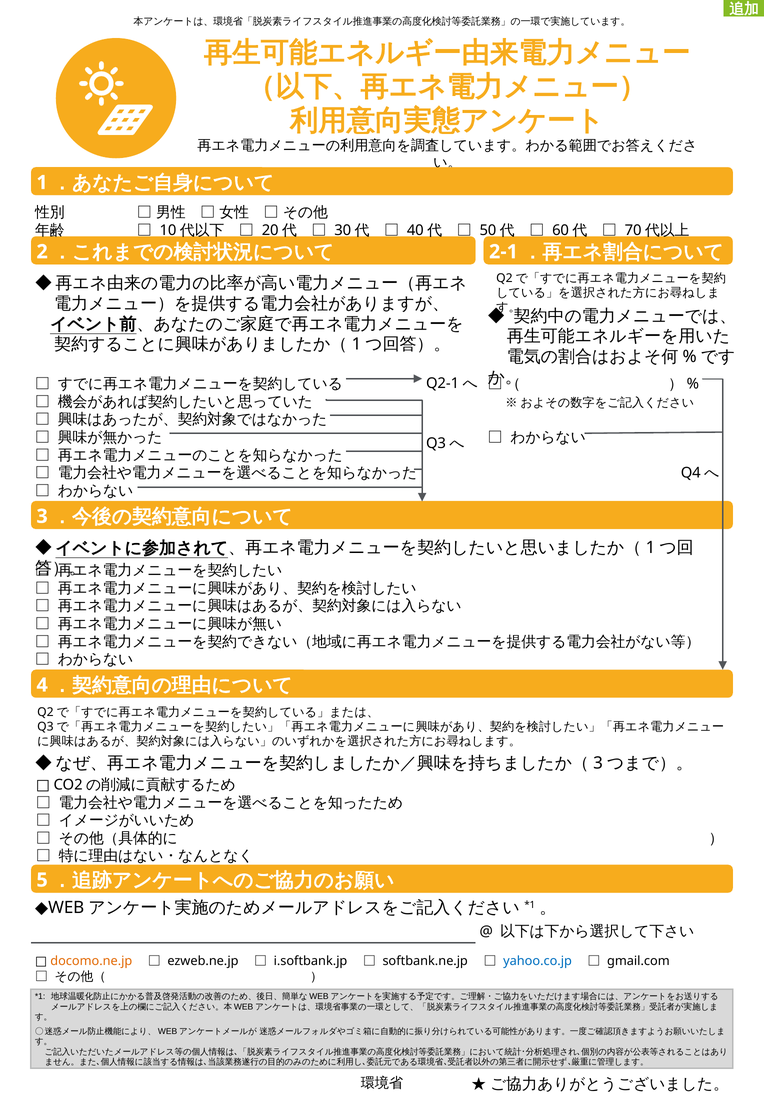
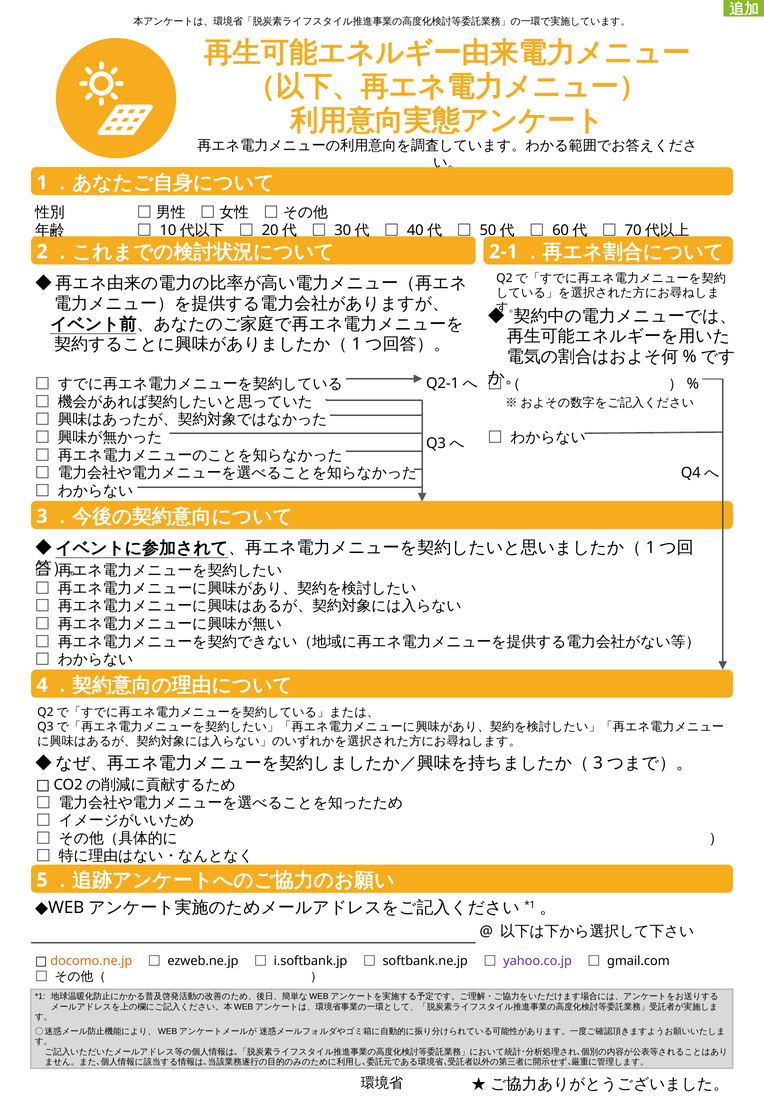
yahoo.co.jp colour: blue -> purple
